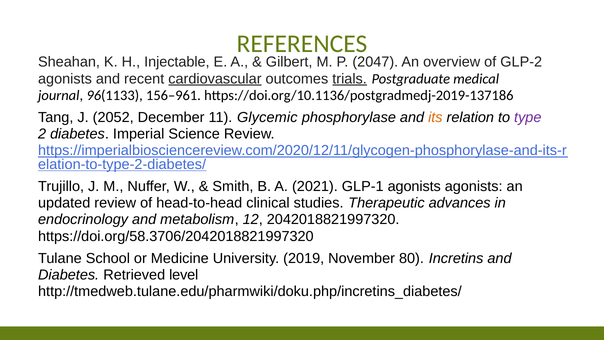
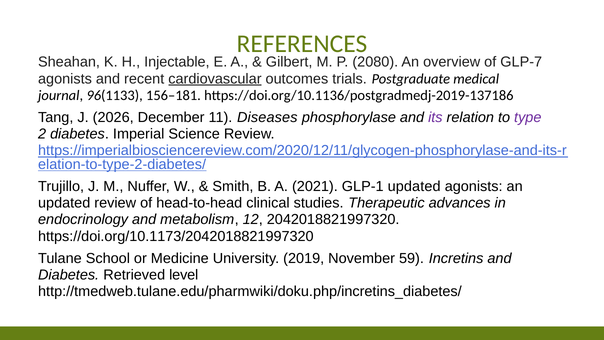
2047: 2047 -> 2080
GLP-2: GLP-2 -> GLP-7
trials underline: present -> none
156–961: 156–961 -> 156–181
2052: 2052 -> 2026
Glycemic: Glycemic -> Diseases
its colour: orange -> purple
GLP-1 agonists: agonists -> updated
https://doi.org/58.3706/2042018821997320: https://doi.org/58.3706/2042018821997320 -> https://doi.org/10.1173/2042018821997320
80: 80 -> 59
